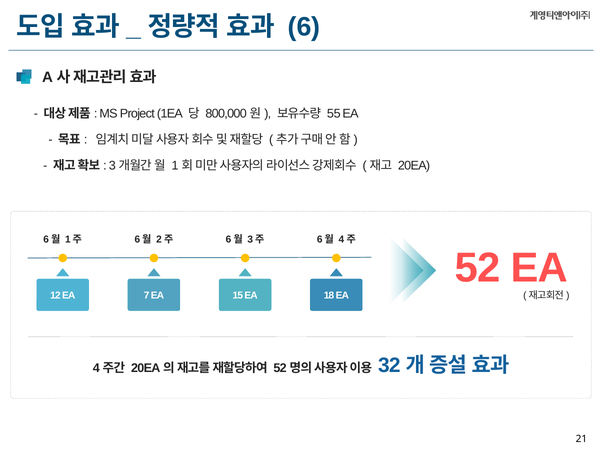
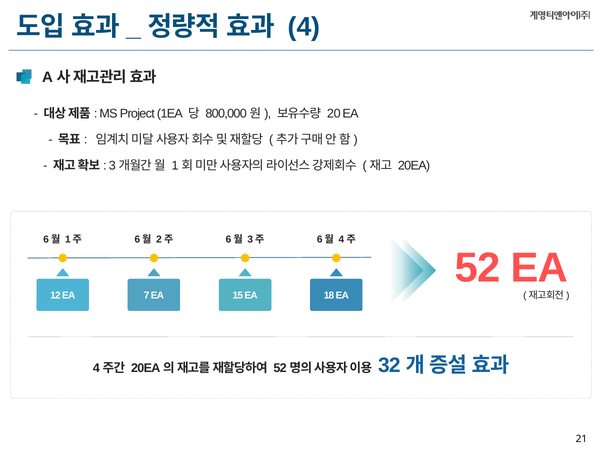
6: 6 -> 4
55: 55 -> 20
